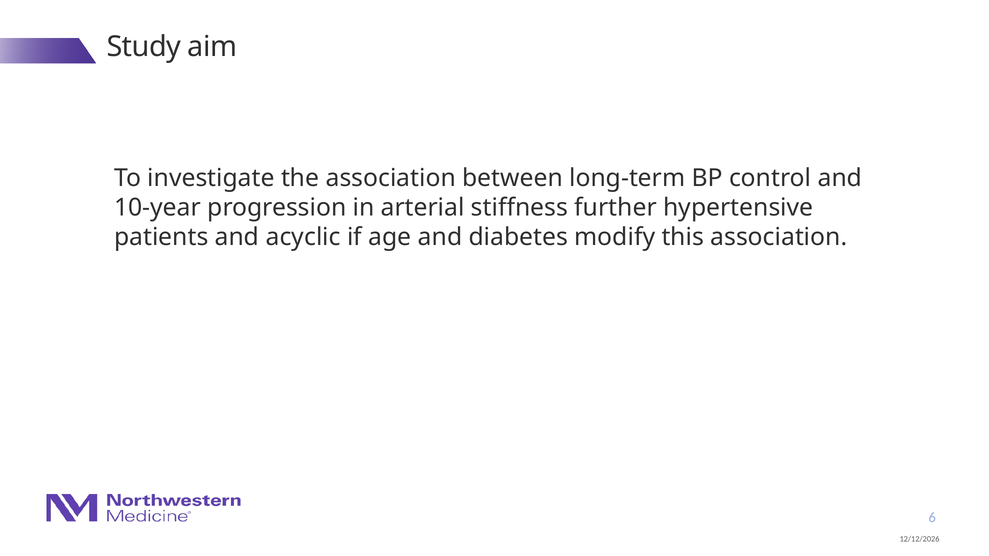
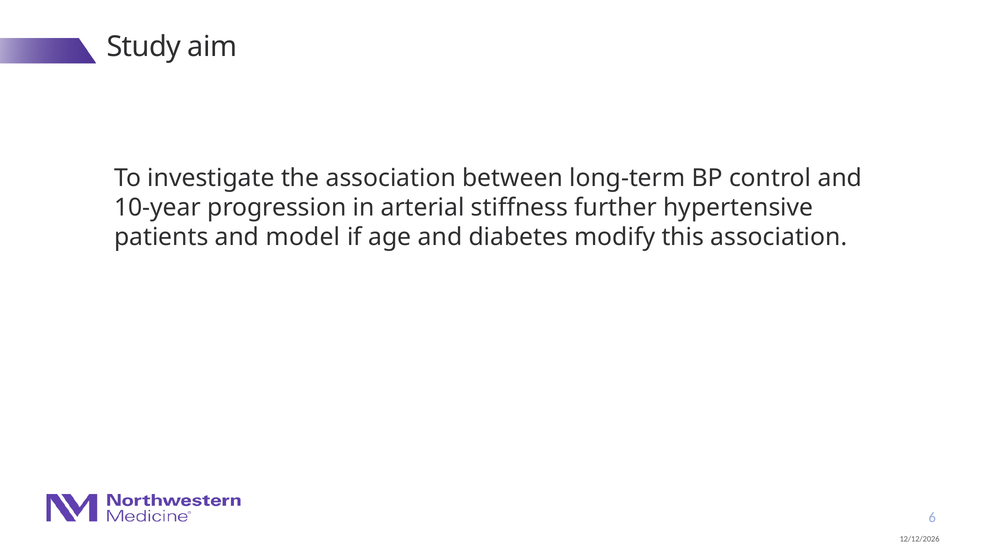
acyclic: acyclic -> model
